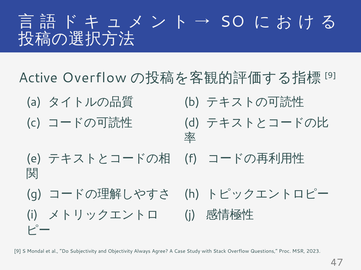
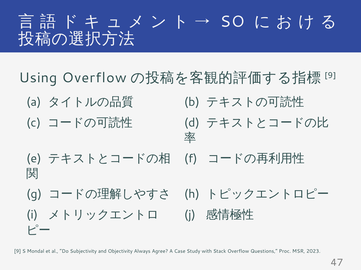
Active: Active -> Using
